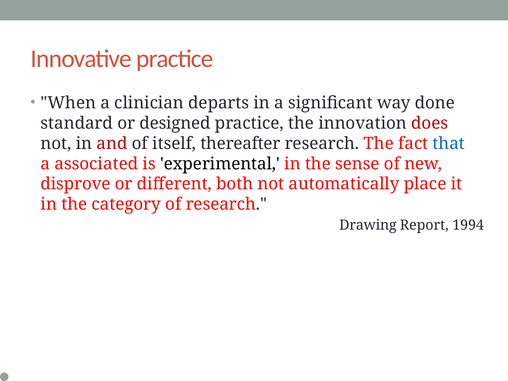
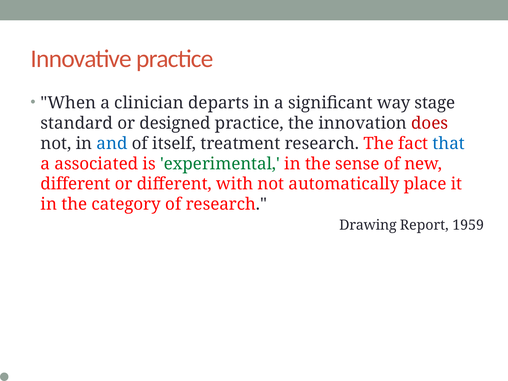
done: done -> stage
and colour: red -> blue
thereafter: thereafter -> treatment
experimental colour: black -> green
disprove at (76, 184): disprove -> different
both: both -> with
1994: 1994 -> 1959
